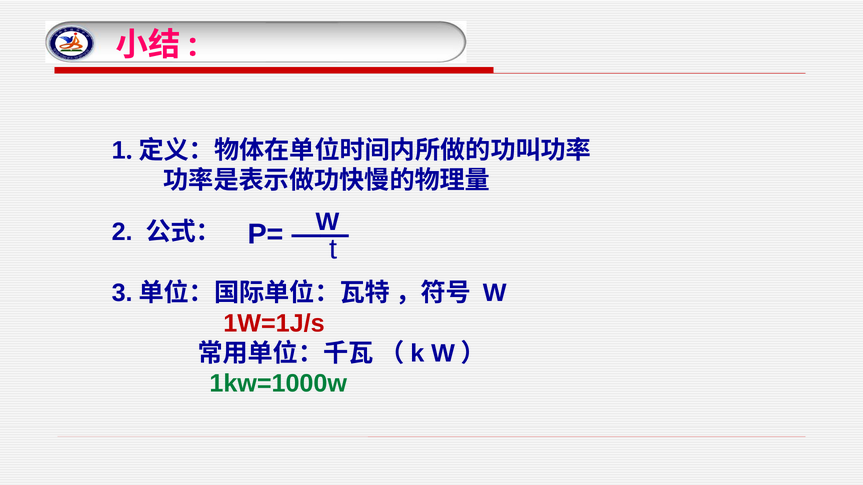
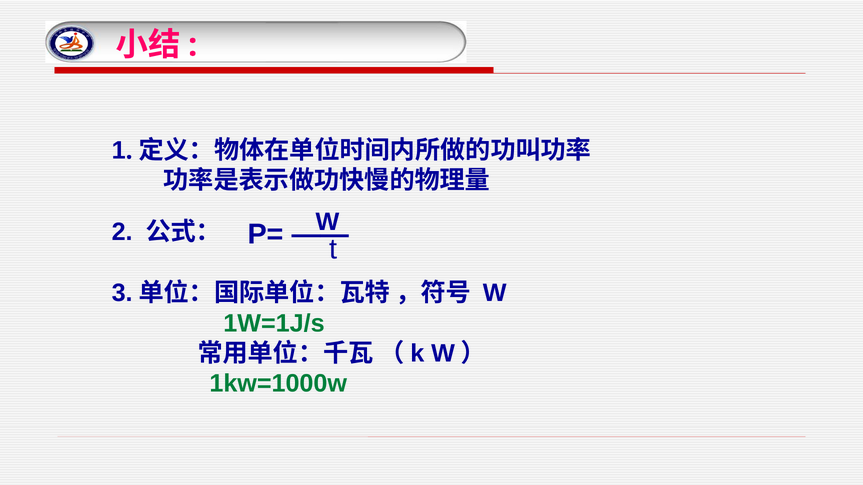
1W=1J/s colour: red -> green
